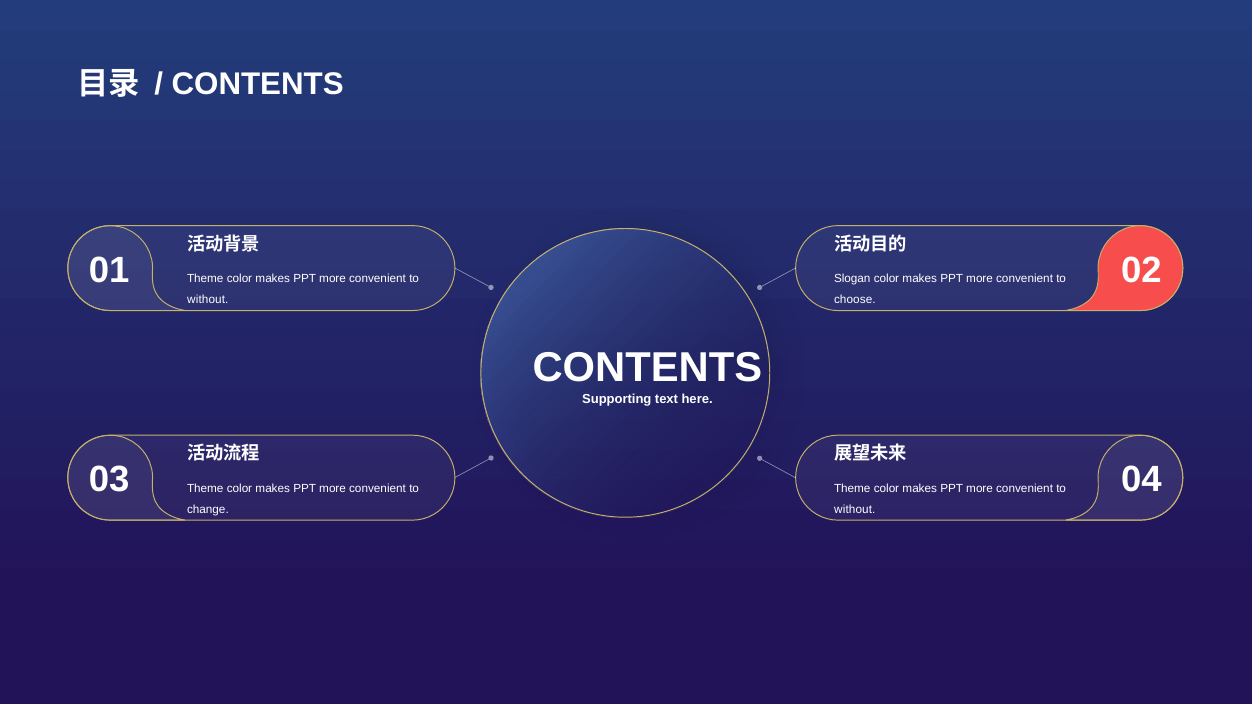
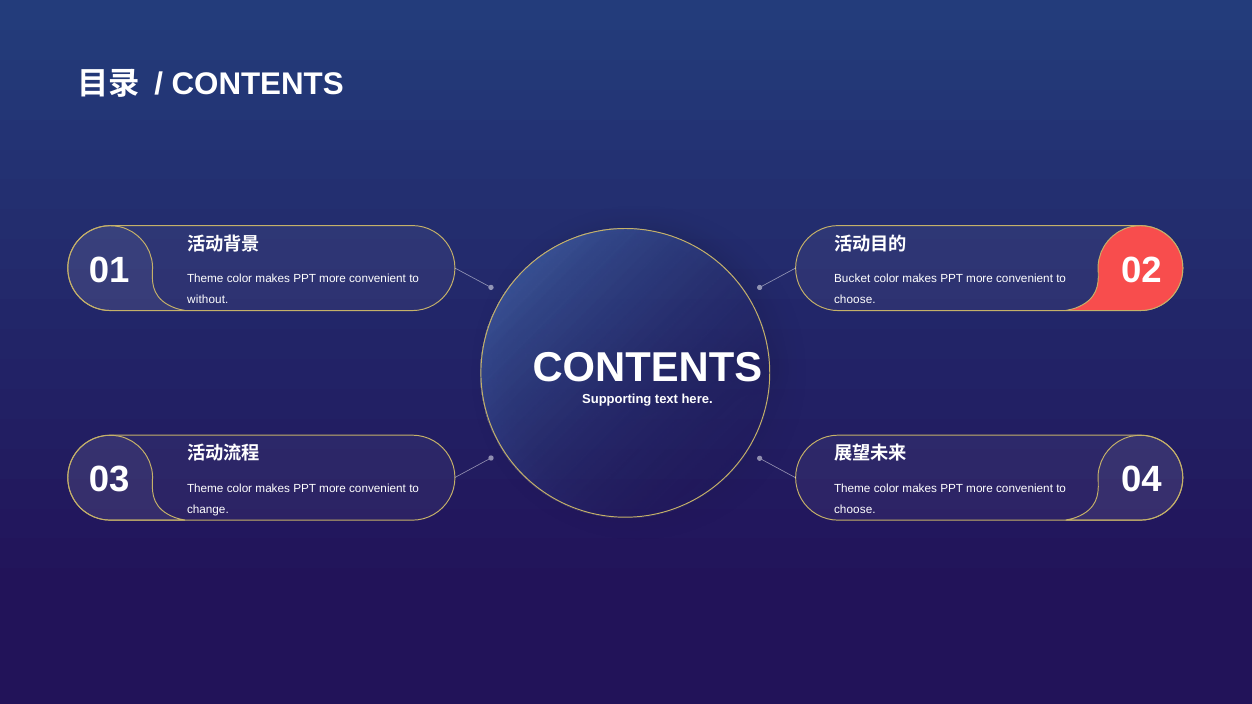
Slogan: Slogan -> Bucket
without at (855, 510): without -> choose
